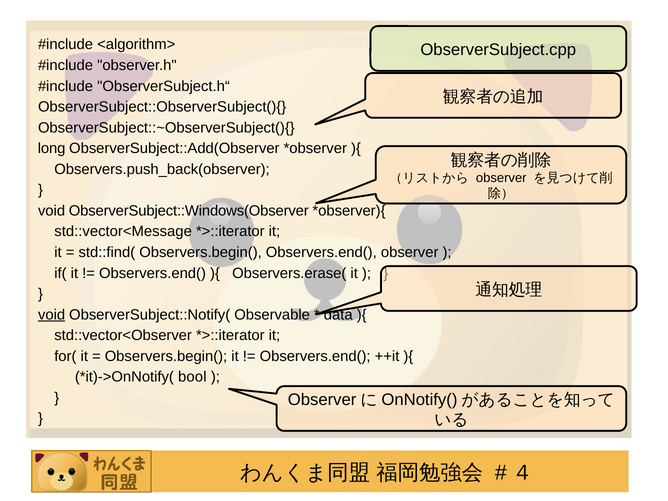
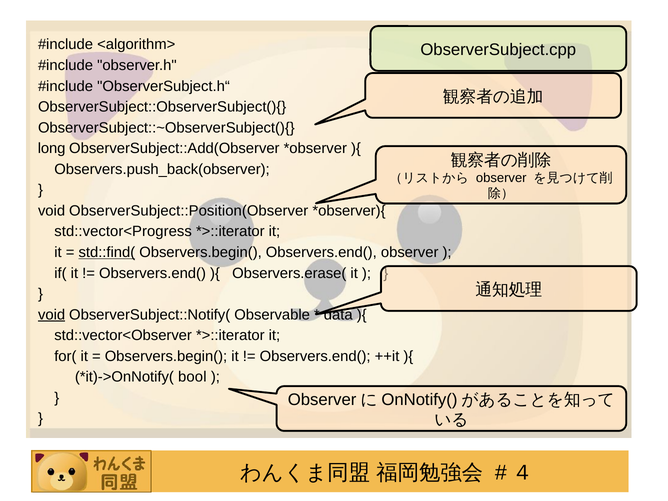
ObserverSubject::Windows(Observer: ObserverSubject::Windows(Observer -> ObserverSubject::Position(Observer
std::vector<Message: std::vector<Message -> std::vector<Progress
std::find( underline: none -> present
